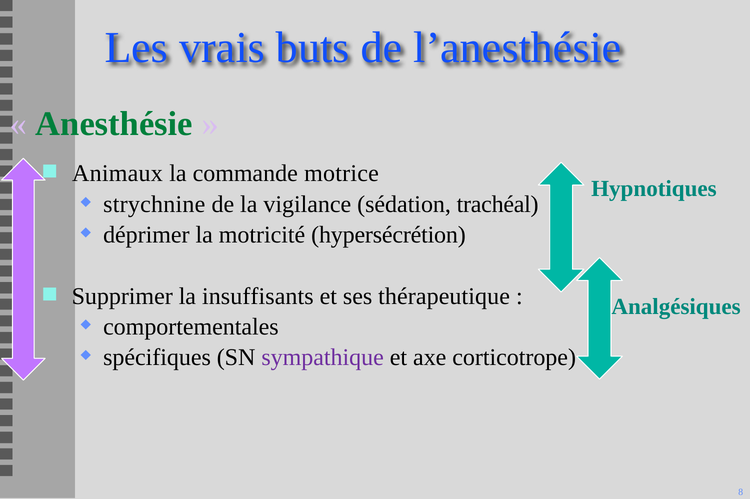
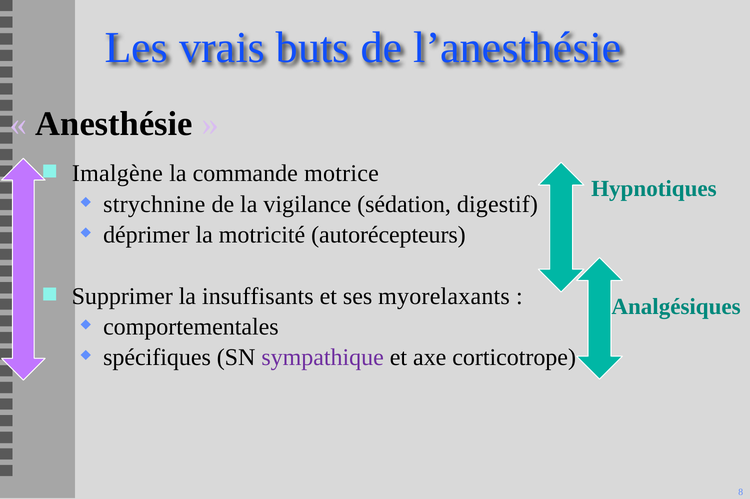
Anesthésie colour: green -> black
Animaux: Animaux -> Imalgène
trachéal: trachéal -> digestif
hypersécrétion: hypersécrétion -> autorécepteurs
thérapeutique: thérapeutique -> myorelaxants
